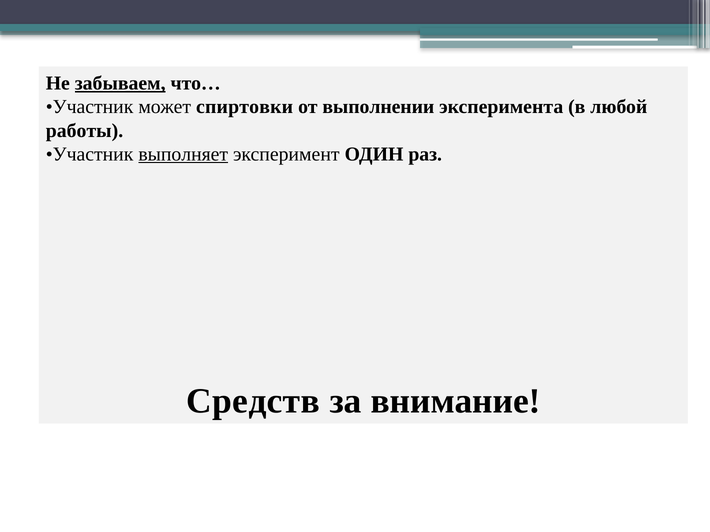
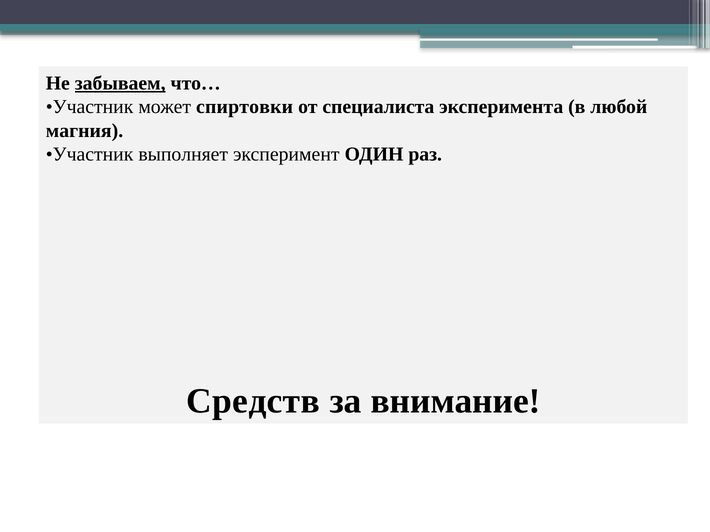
выполнении: выполнении -> специалиста
работы: работы -> магния
выполняет underline: present -> none
